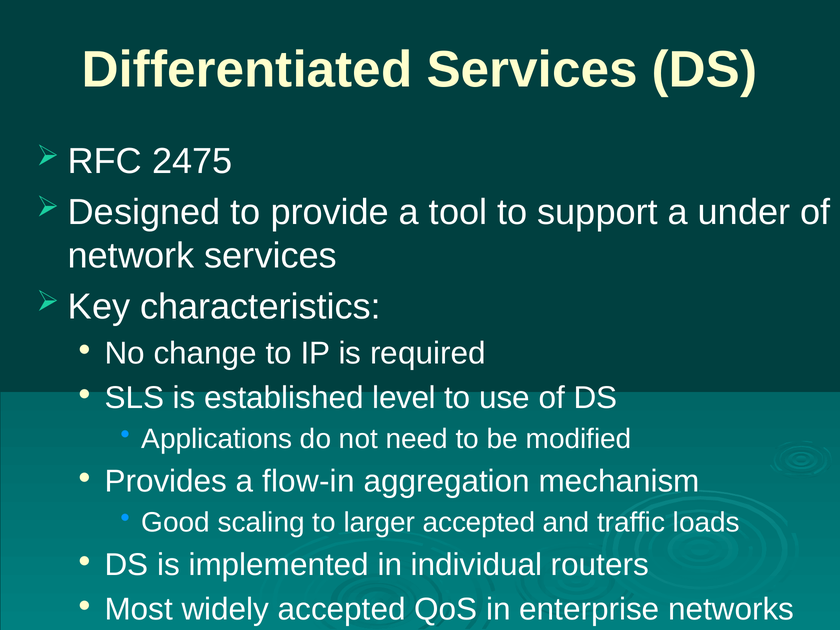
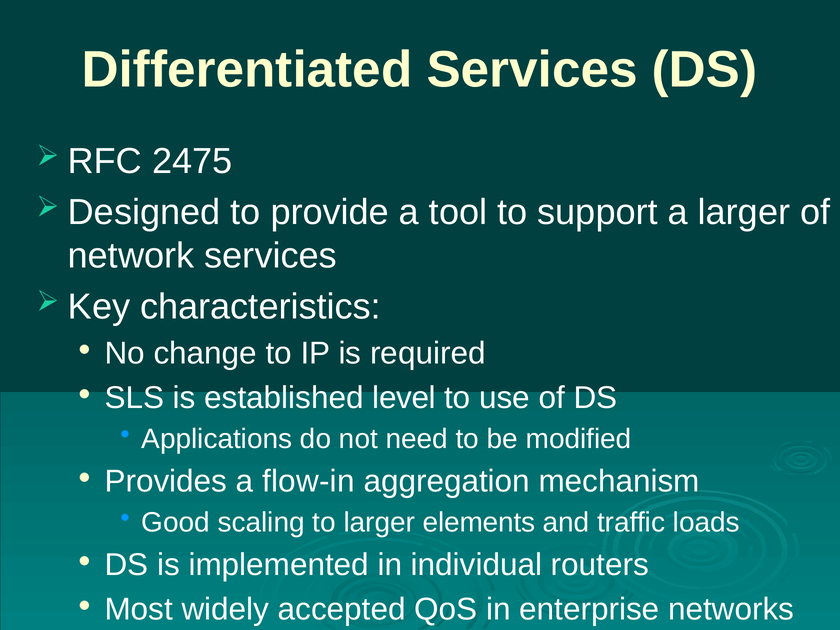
a under: under -> larger
larger accepted: accepted -> elements
